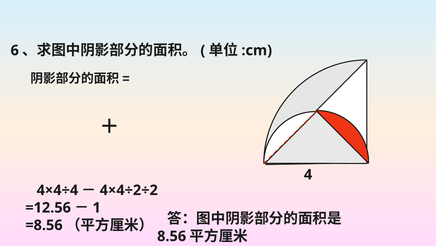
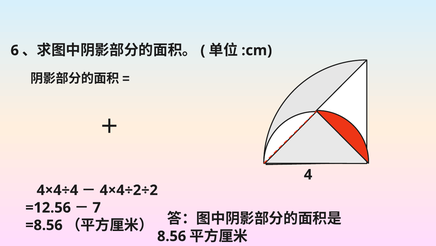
1: 1 -> 7
